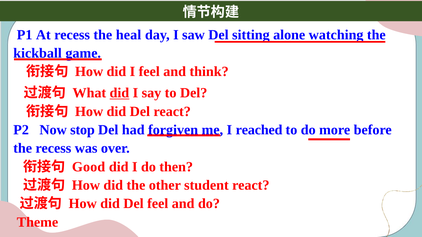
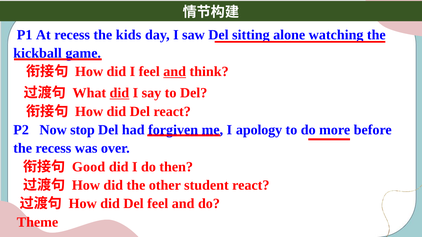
heal: heal -> kids
and at (175, 72) underline: none -> present
reached: reached -> apology
